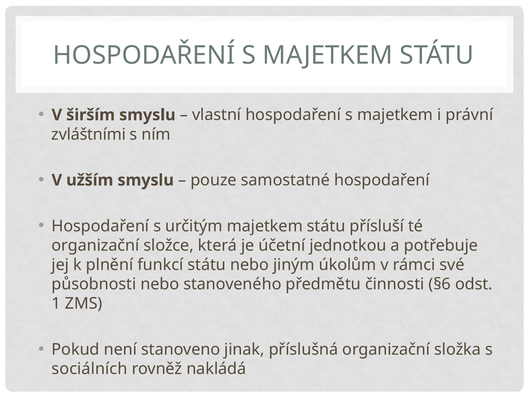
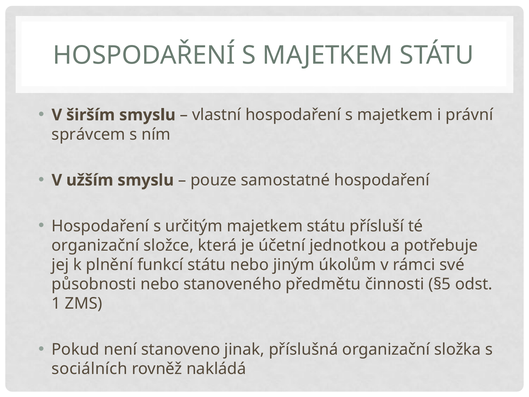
zvláštními: zvláštními -> správcem
§6: §6 -> §5
